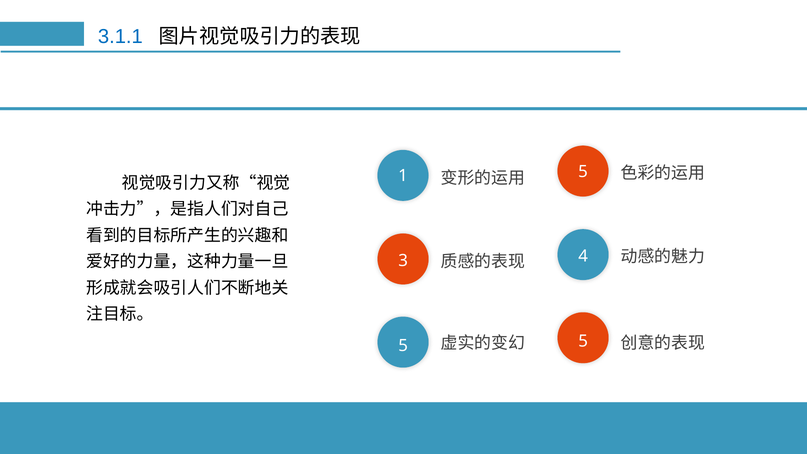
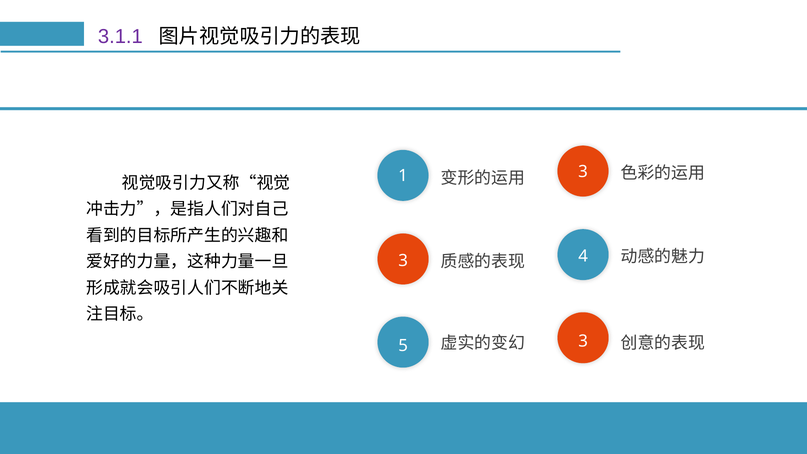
3.1.1 colour: blue -> purple
5 at (583, 172): 5 -> 3
5 at (583, 341): 5 -> 3
